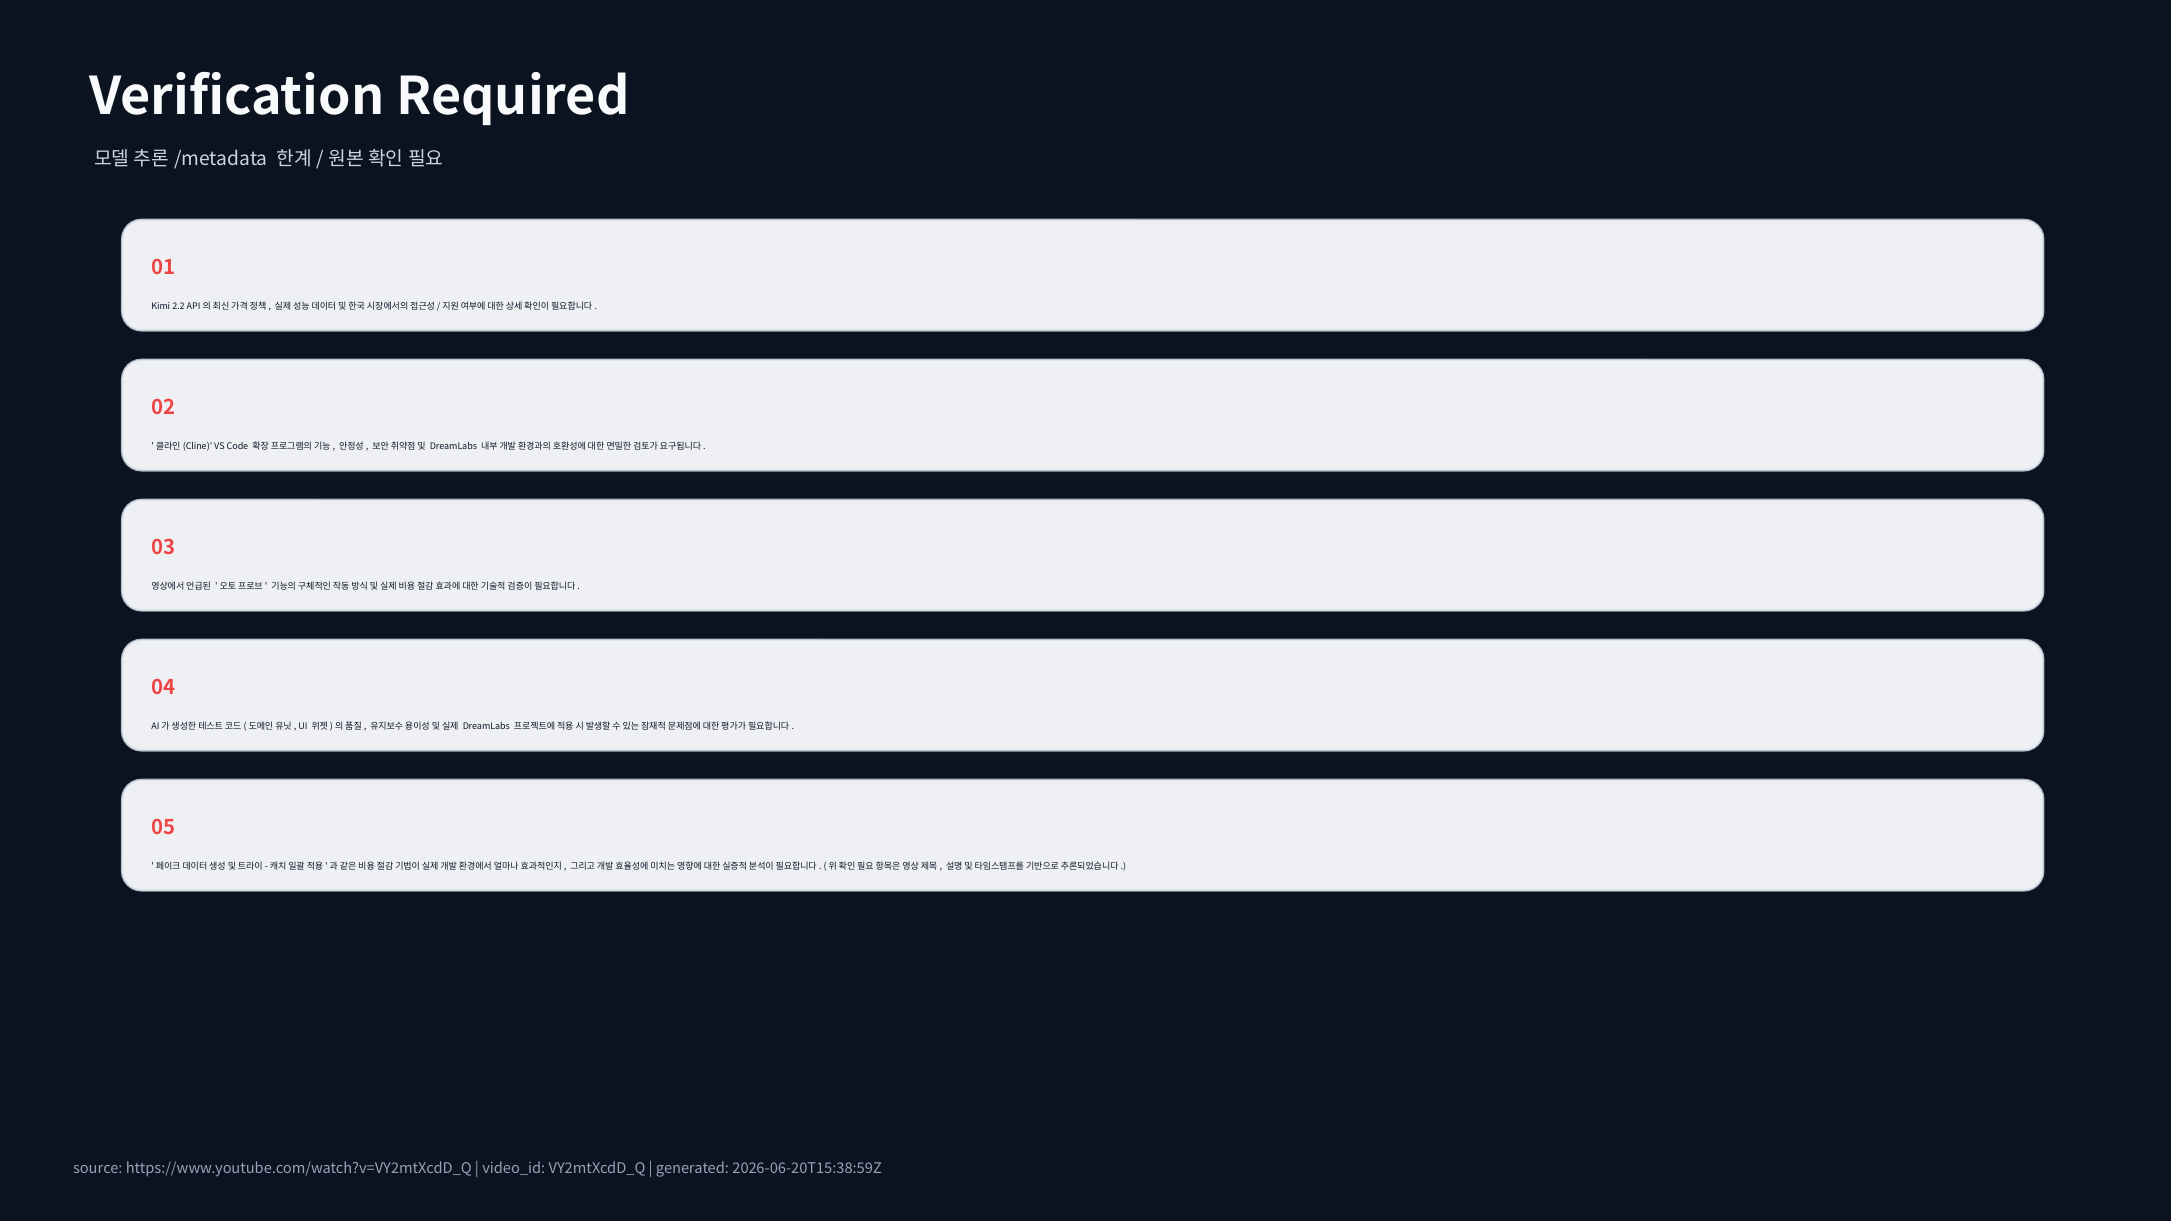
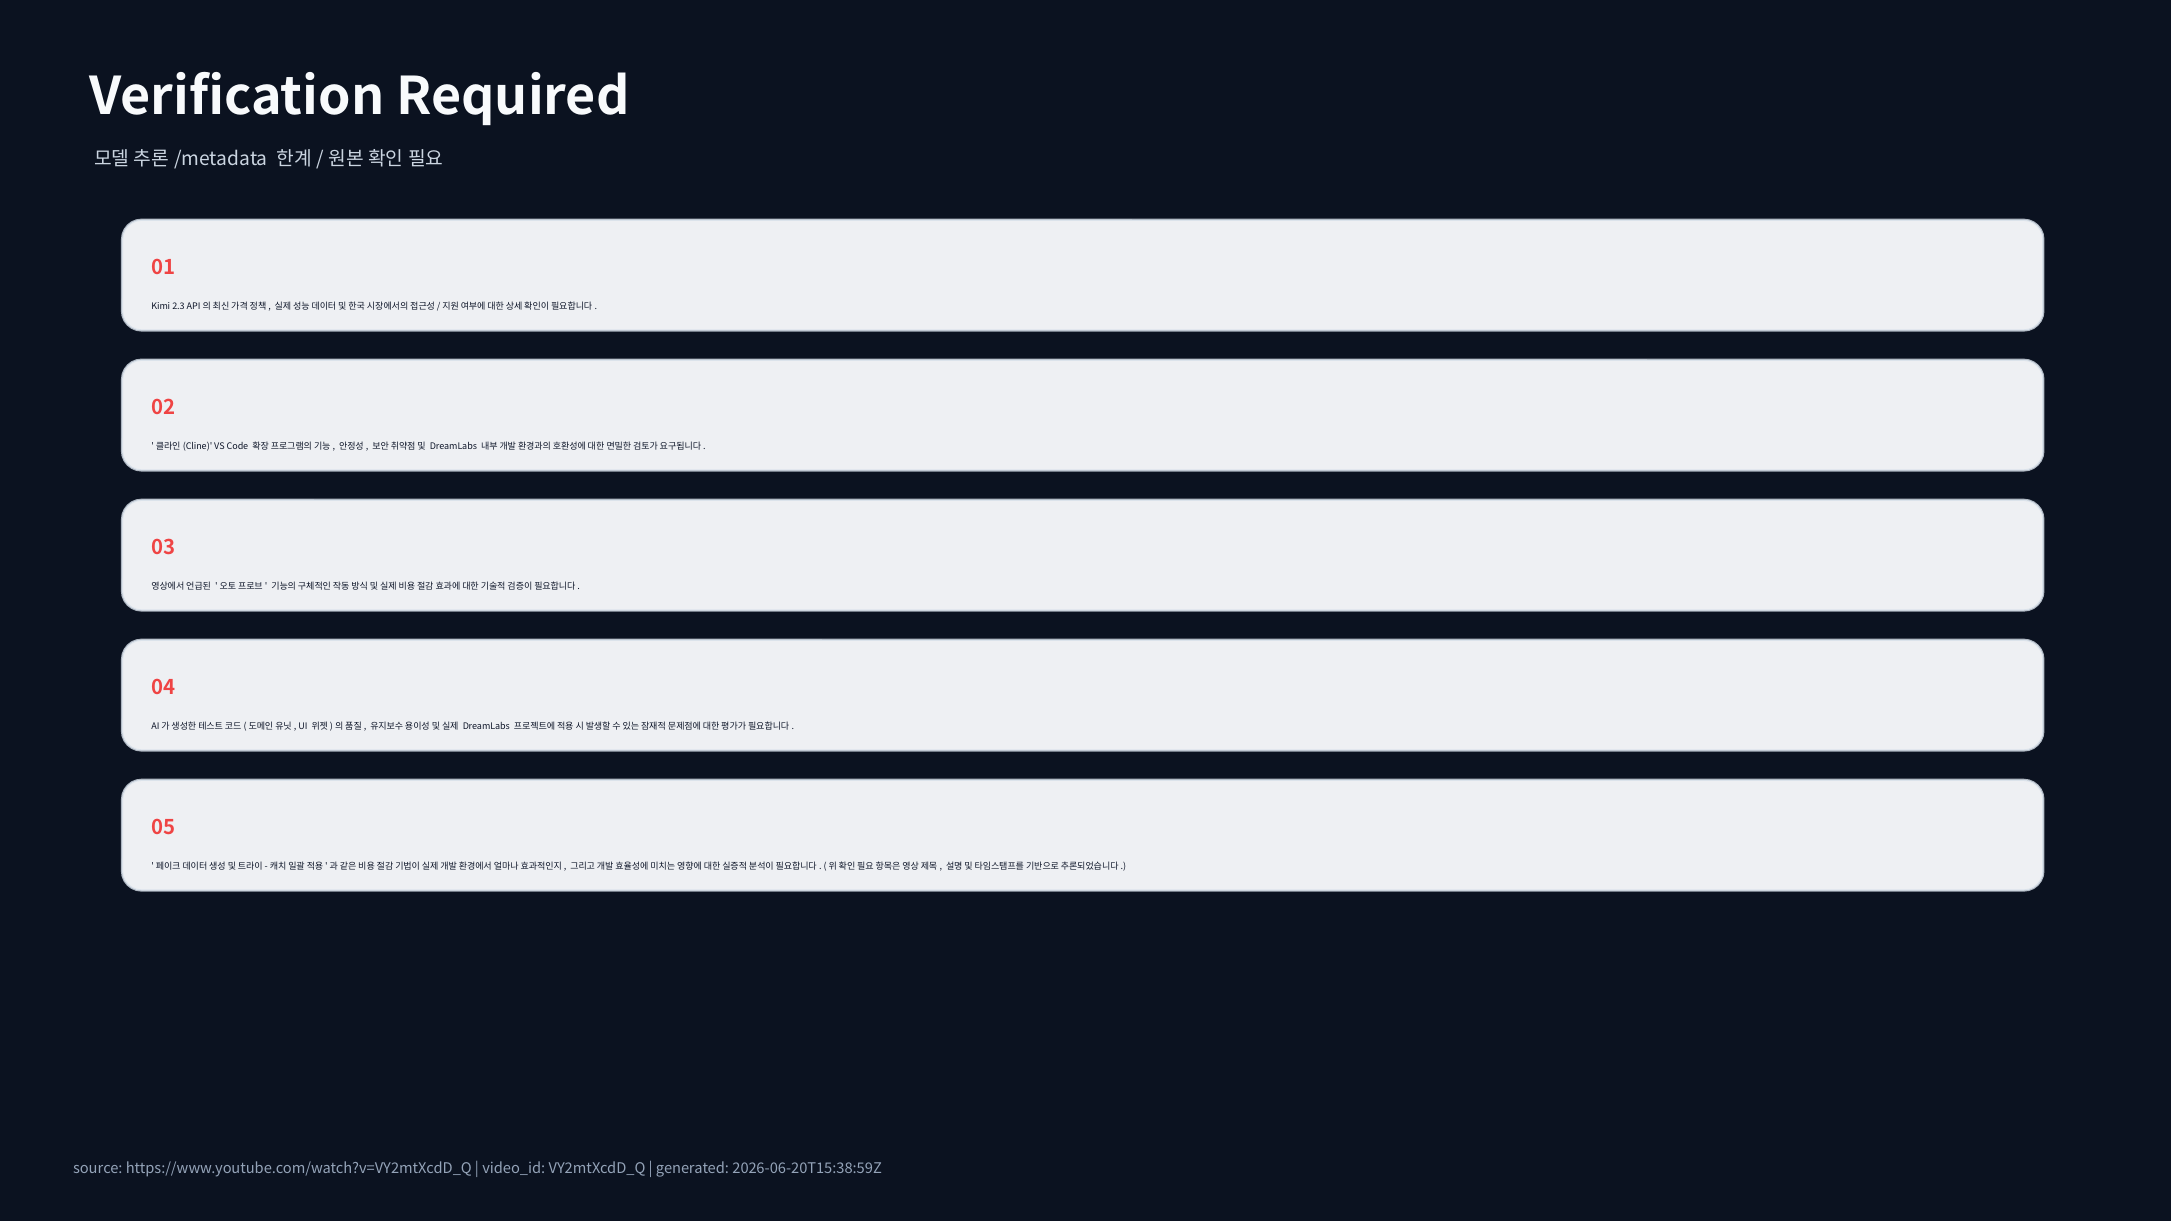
2.2: 2.2 -> 2.3
